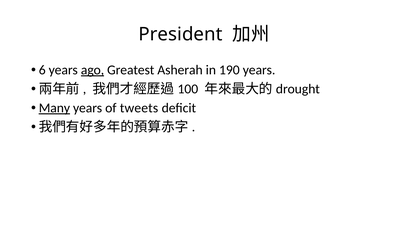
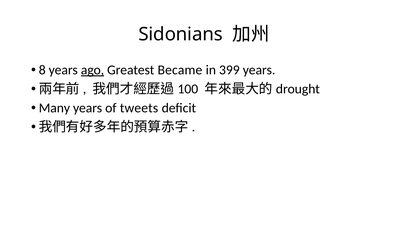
President: President -> Sidonians
6: 6 -> 8
Asherah: Asherah -> Became
190: 190 -> 399
Many underline: present -> none
